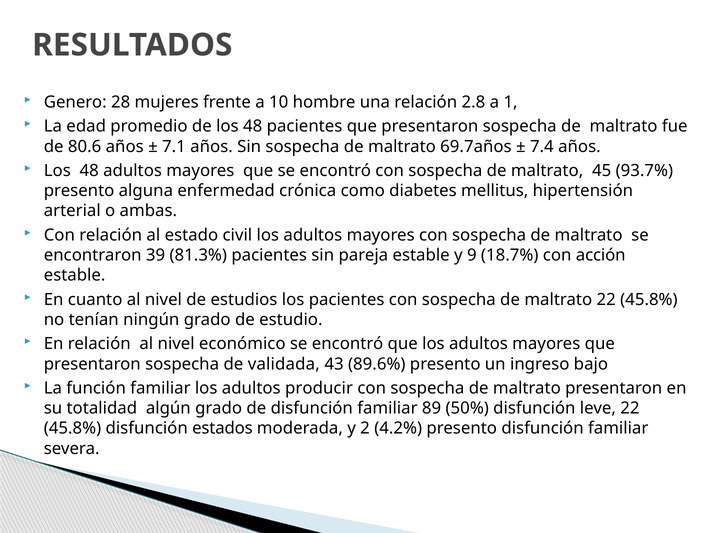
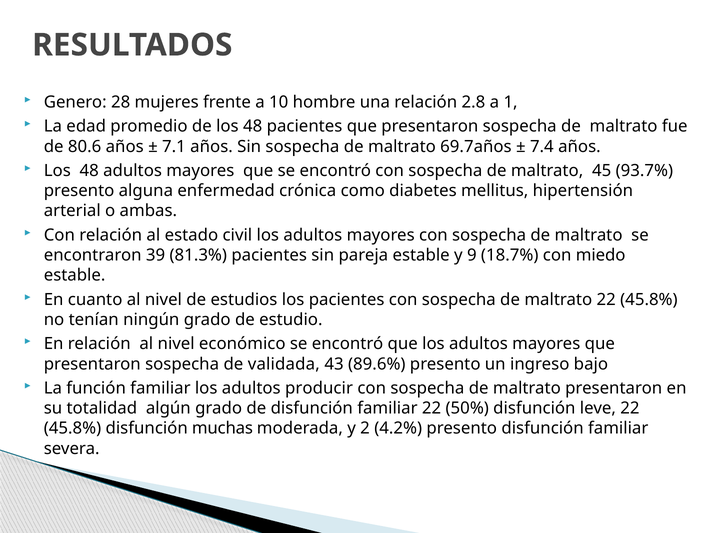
acción: acción -> miedo
familiar 89: 89 -> 22
estados: estados -> muchas
